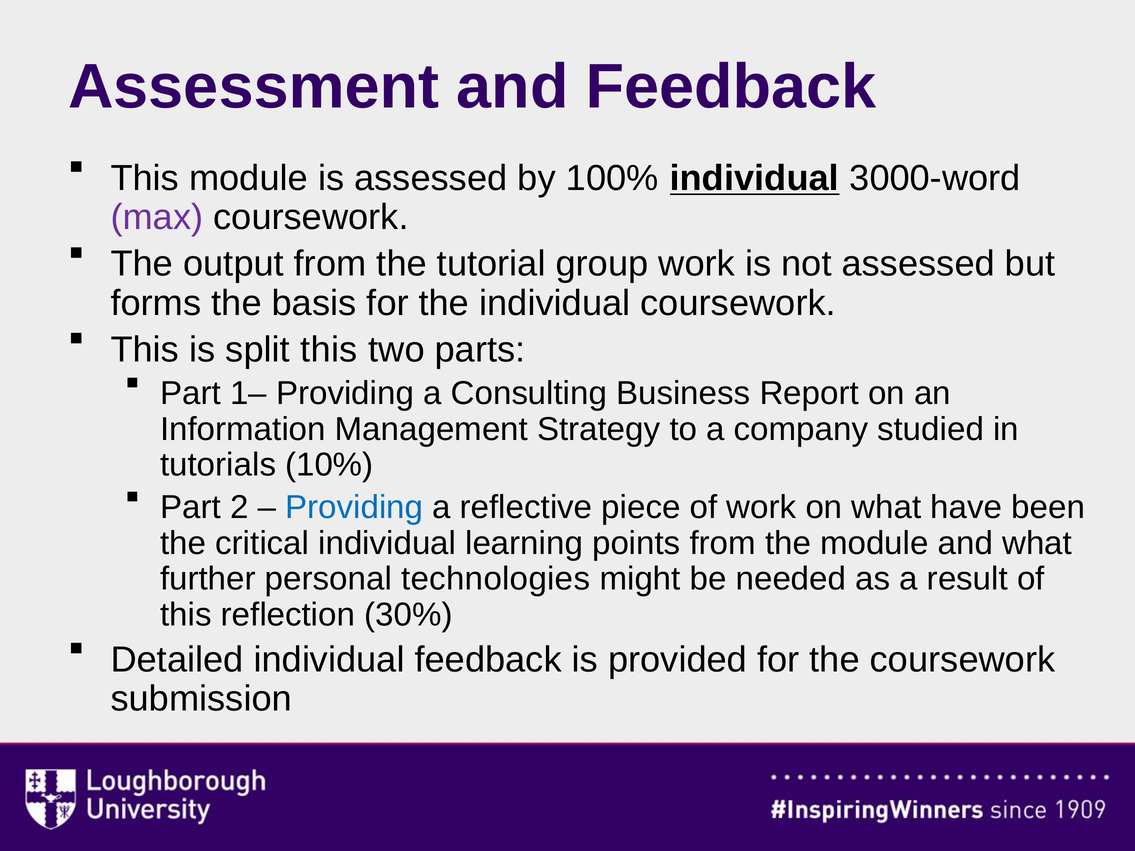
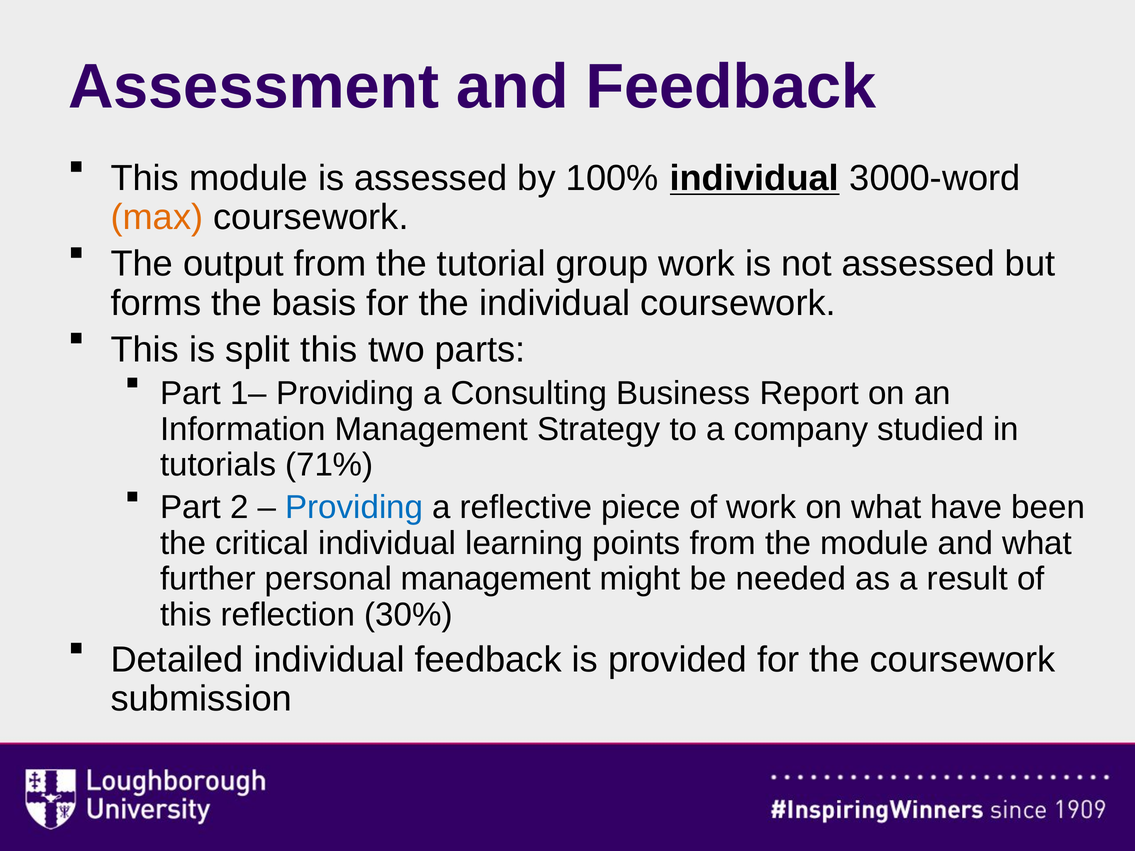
max colour: purple -> orange
10%: 10% -> 71%
personal technologies: technologies -> management
